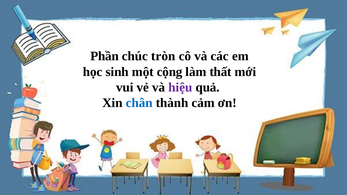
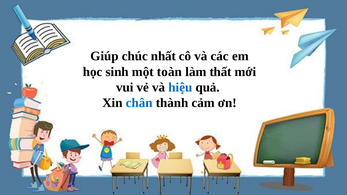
Phần: Phần -> Giúp
tròn: tròn -> nhất
cộng: cộng -> toàn
hiệu colour: purple -> blue
